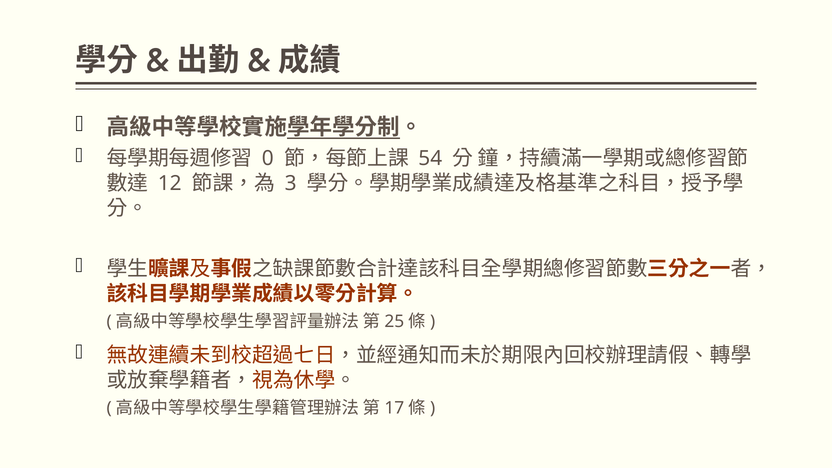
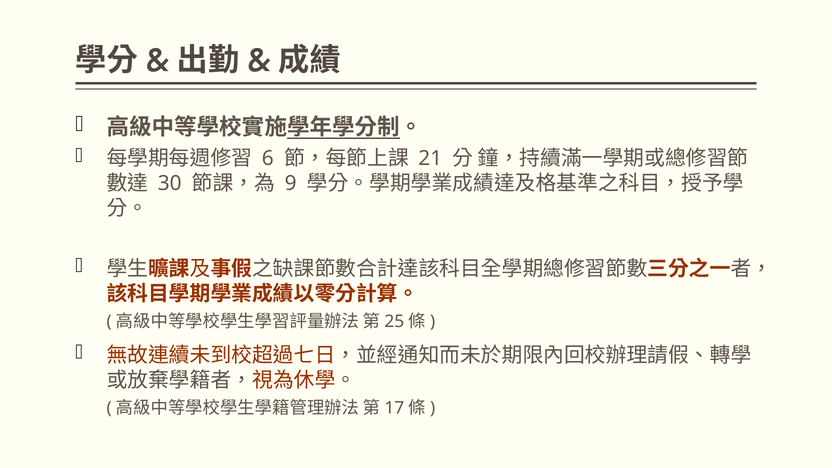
0: 0 -> 6
54: 54 -> 21
12: 12 -> 30
3: 3 -> 9
